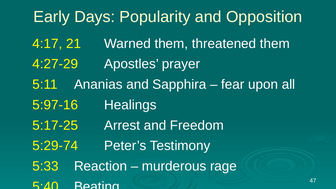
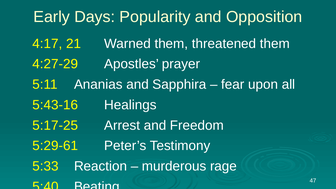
5:97-16: 5:97-16 -> 5:43-16
5:29-74: 5:29-74 -> 5:29-61
